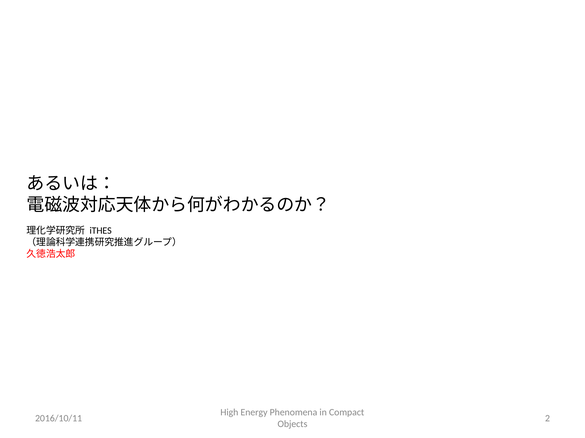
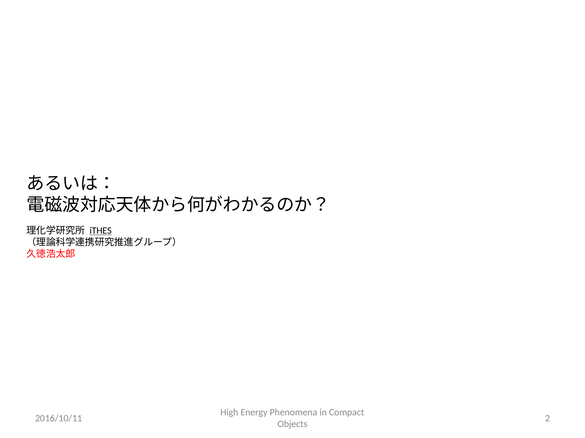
iTHES underline: none -> present
